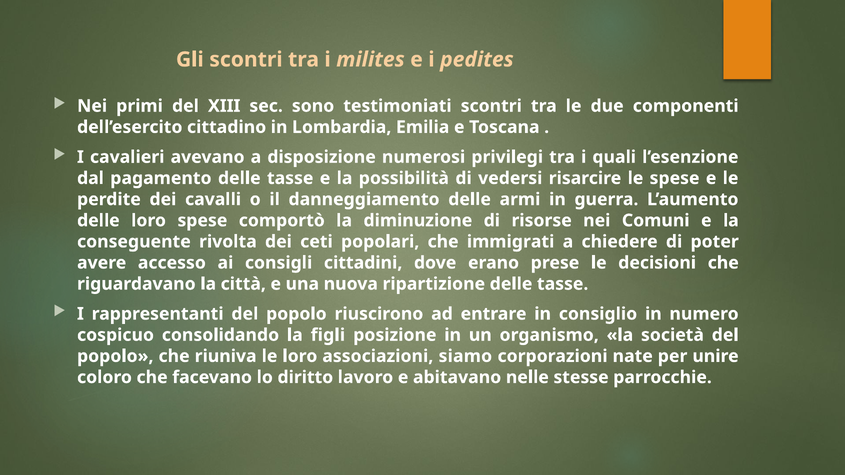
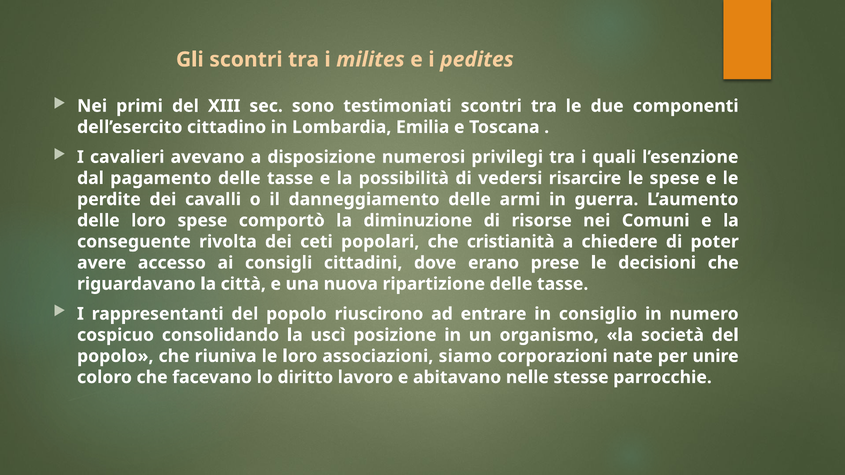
immigrati: immigrati -> cristianità
figli: figli -> uscì
